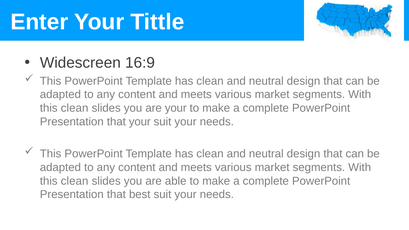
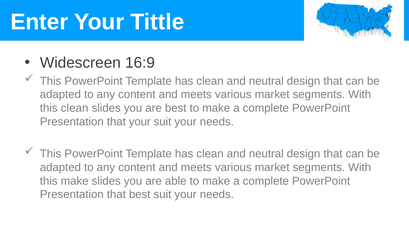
are your: your -> best
clean at (75, 181): clean -> make
